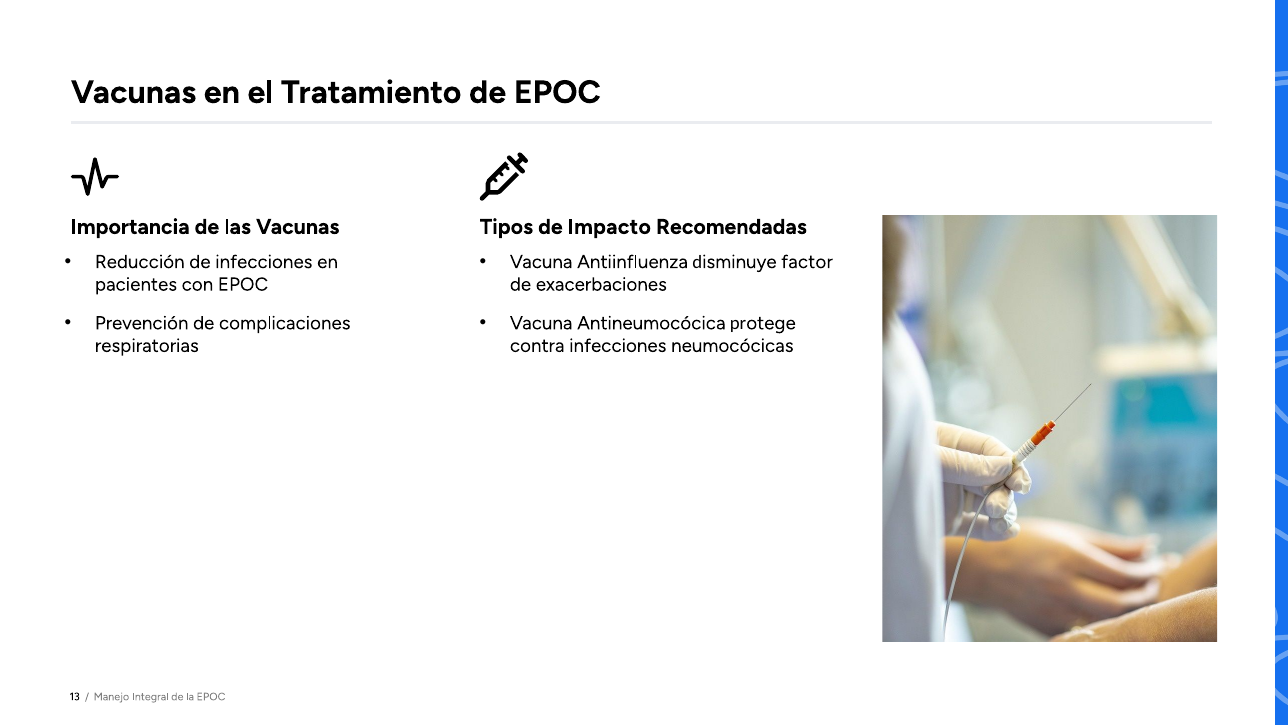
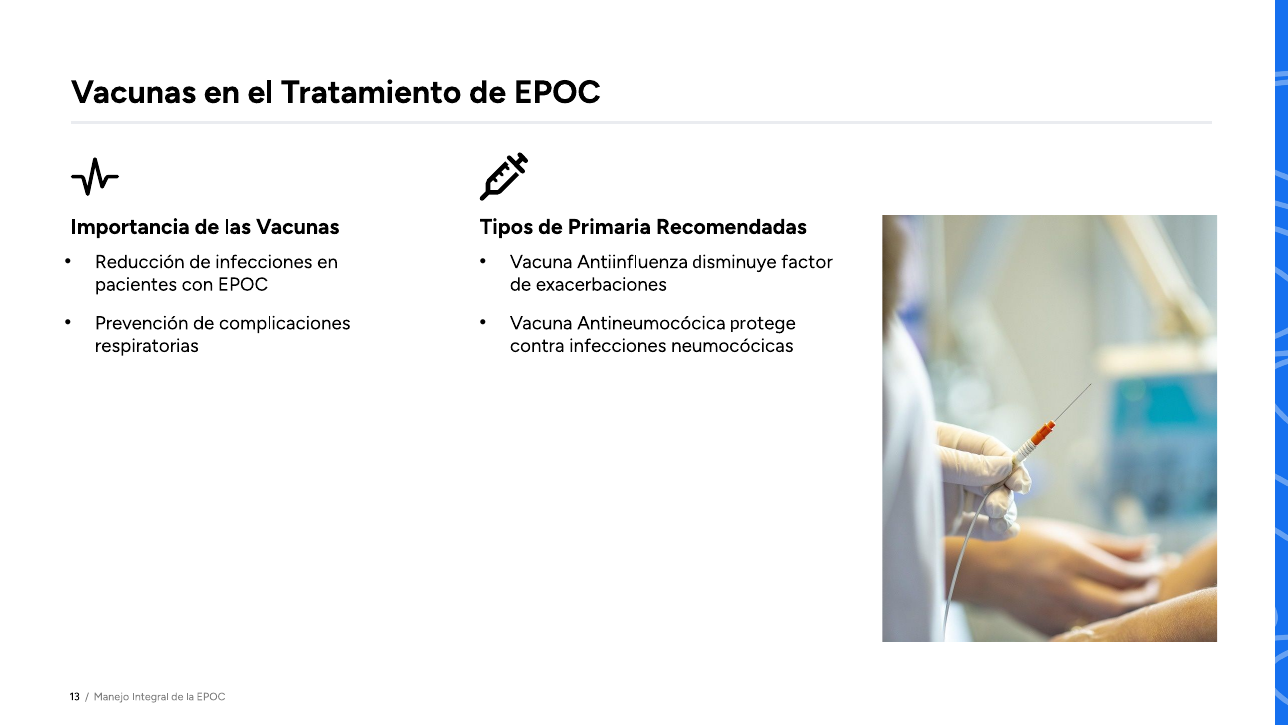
Impacto: Impacto -> Primaria
